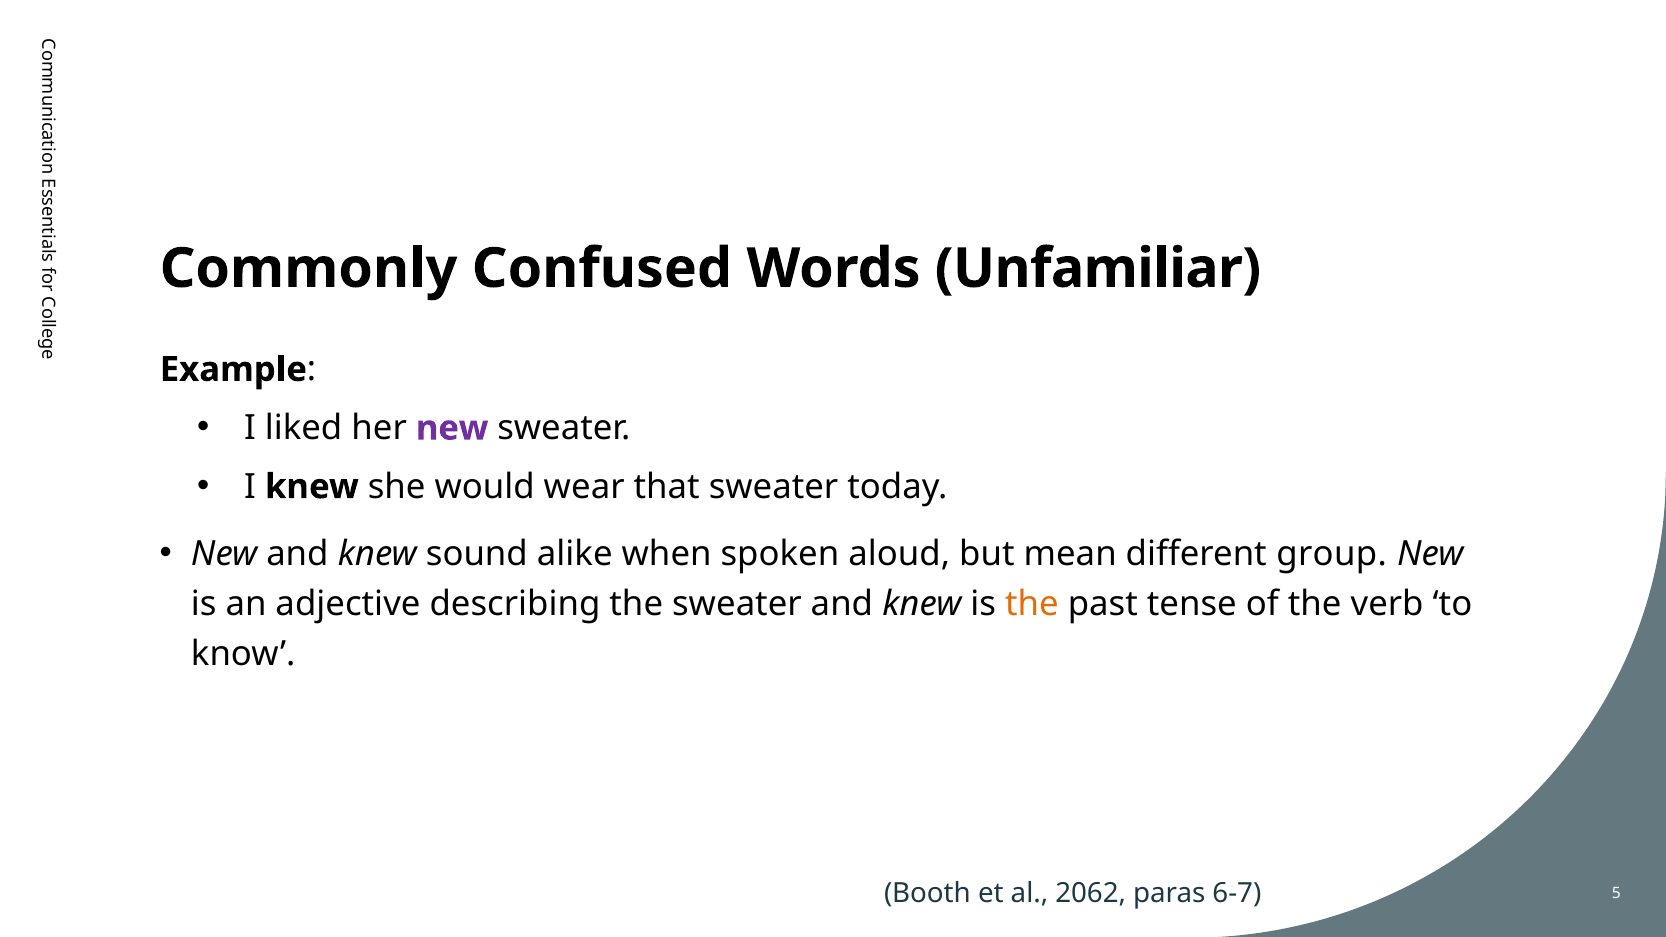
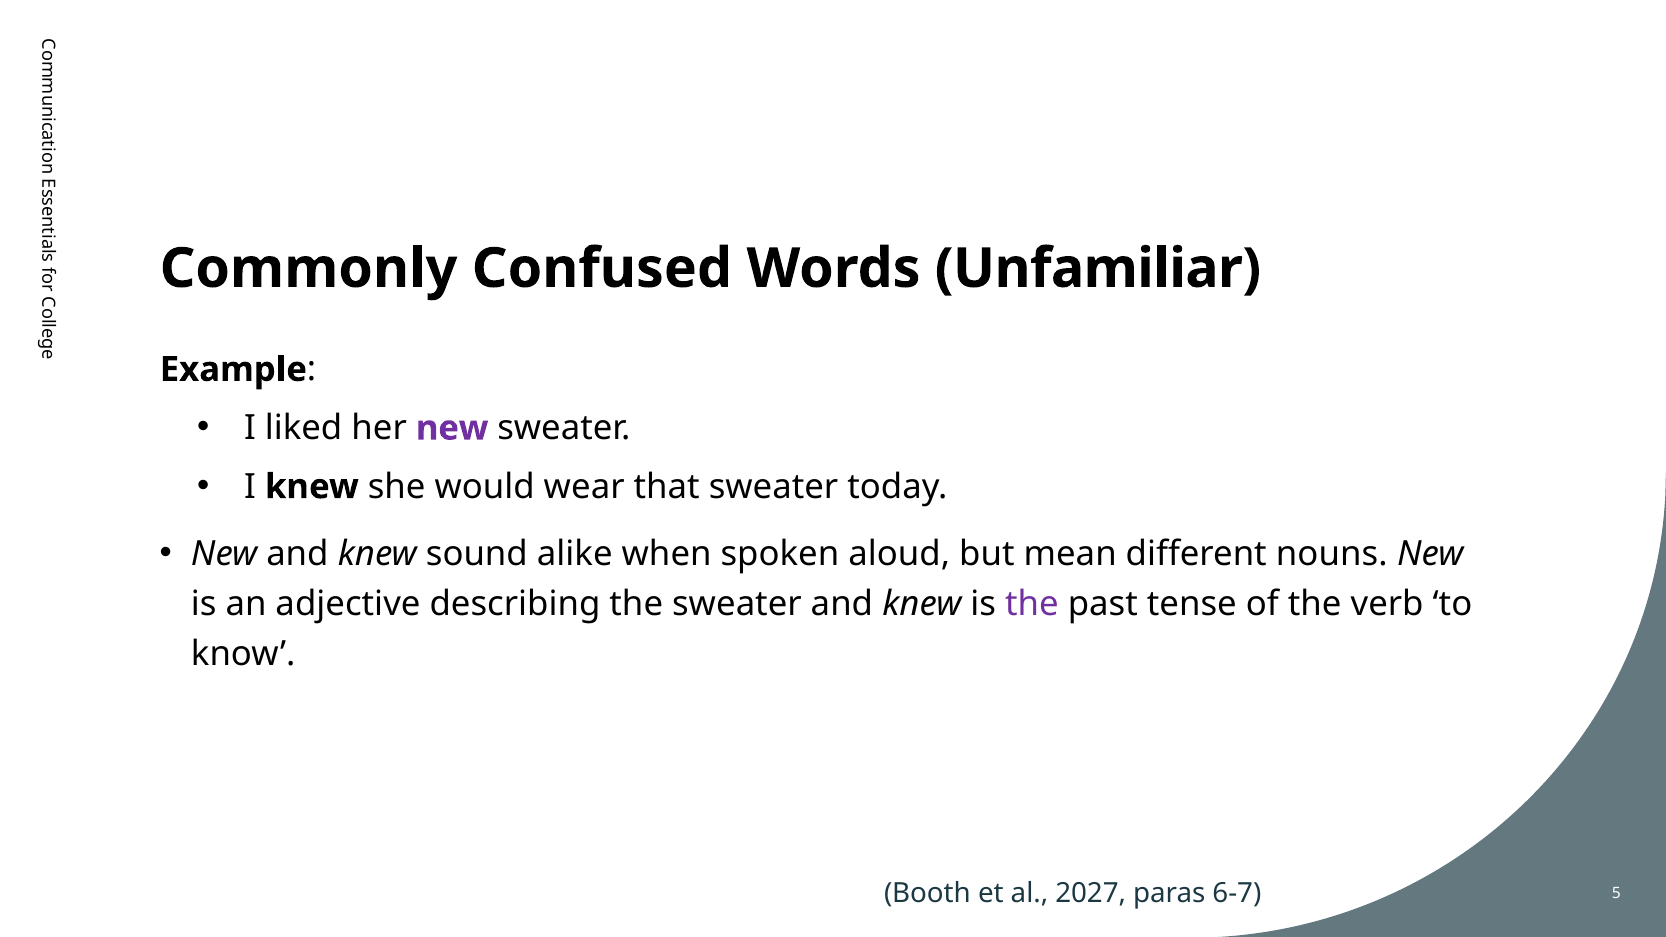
group: group -> nouns
the at (1032, 604) colour: orange -> purple
2062: 2062 -> 2027
